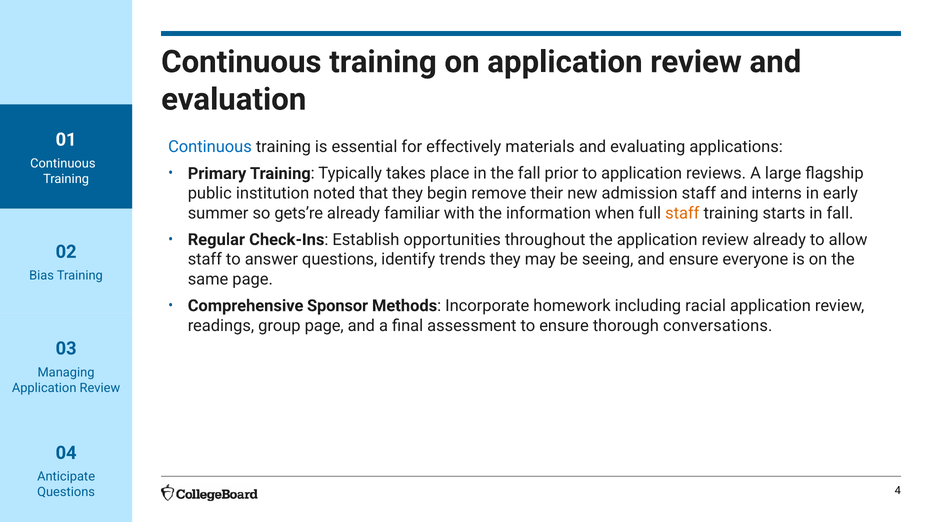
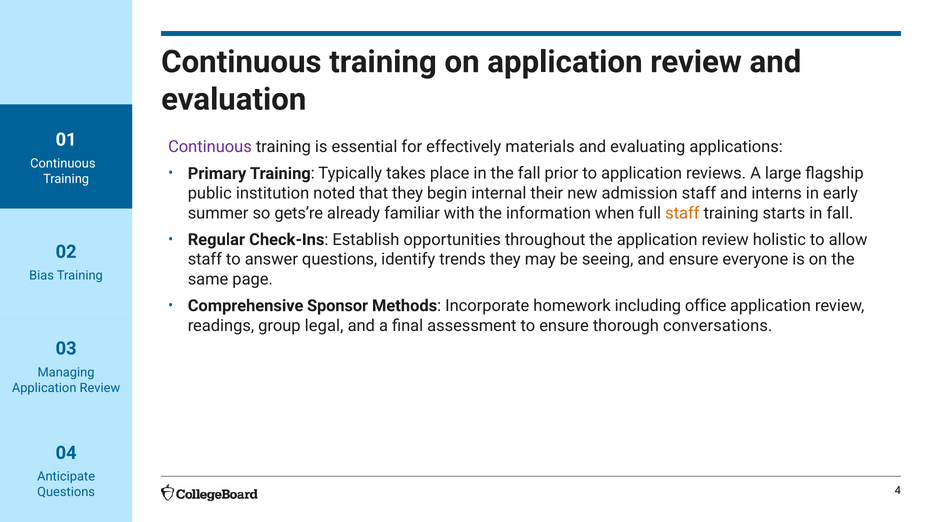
Continuous at (210, 147) colour: blue -> purple
remove: remove -> internal
review already: already -> holistic
racial: racial -> office
group page: page -> legal
